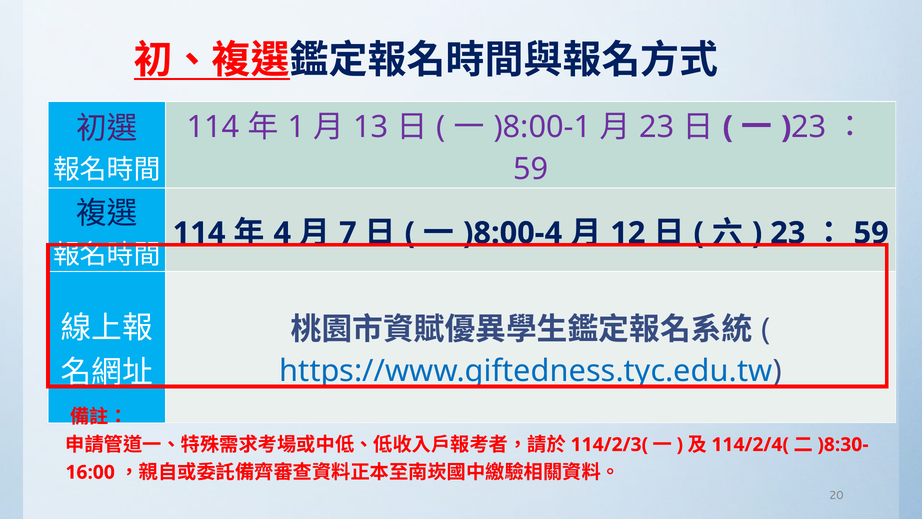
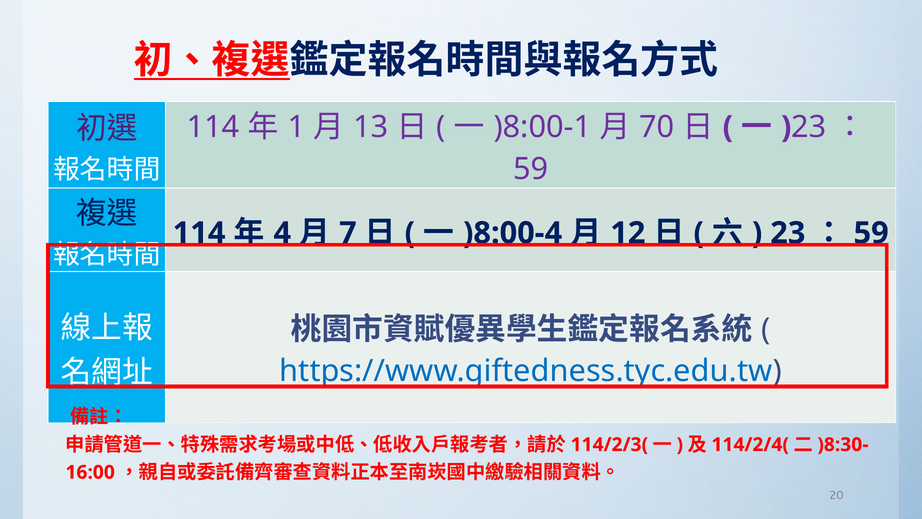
23 at (657, 127): 23 -> 70
